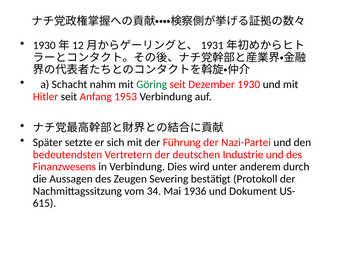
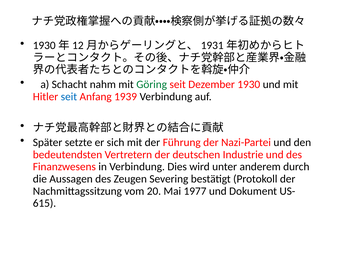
seit at (69, 97) colour: black -> blue
1953: 1953 -> 1939
34: 34 -> 20
1936: 1936 -> 1977
